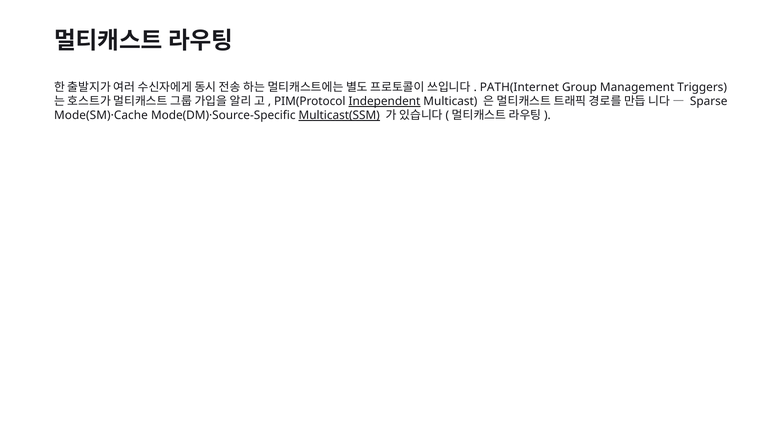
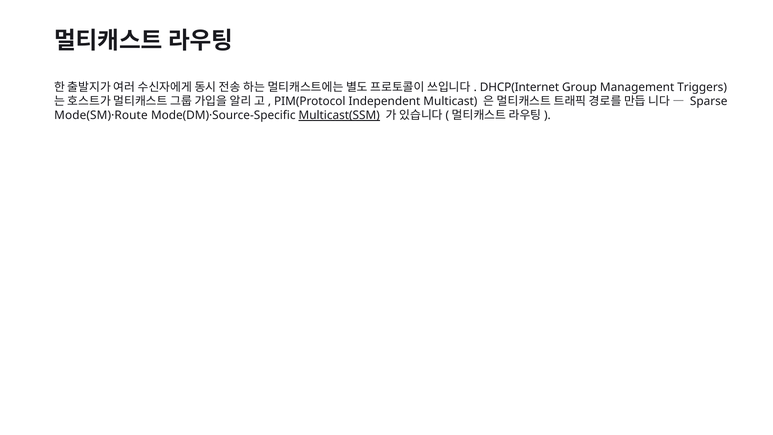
PATH(Internet: PATH(Internet -> DHCP(Internet
Independent underline: present -> none
Mode(SM)·Cache: Mode(SM)·Cache -> Mode(SM)·Route
